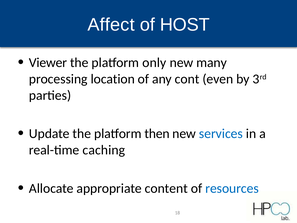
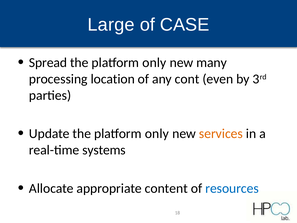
Affect: Affect -> Large
HOST: HOST -> CASE
Viewer: Viewer -> Spread
Update the platform then: then -> only
services colour: blue -> orange
caching: caching -> systems
